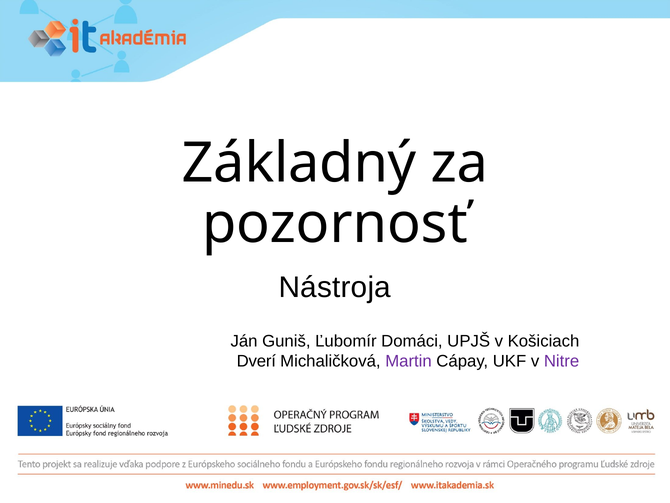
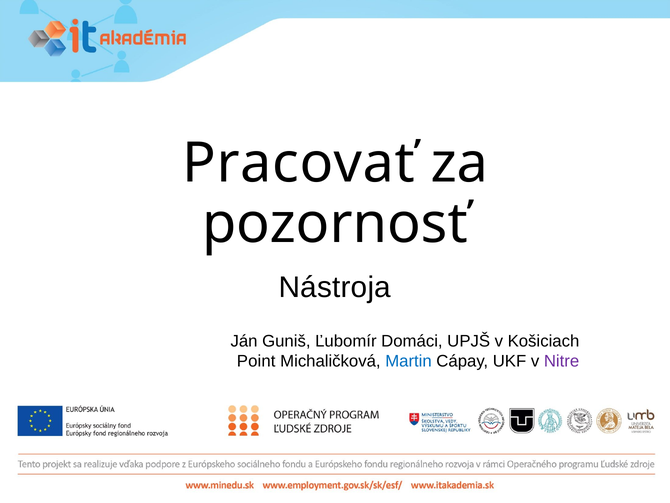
Základný: Základný -> Pracovať
Dverí: Dverí -> Point
Martin colour: purple -> blue
